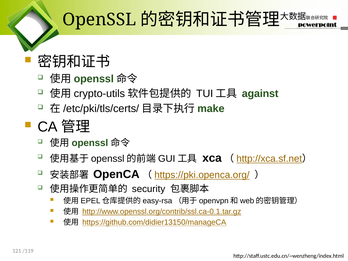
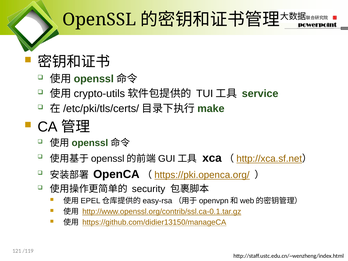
against: against -> service
